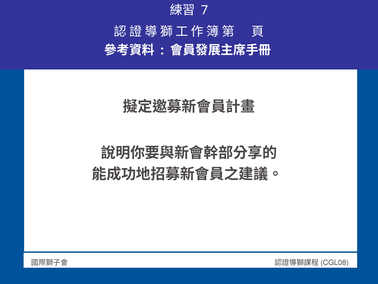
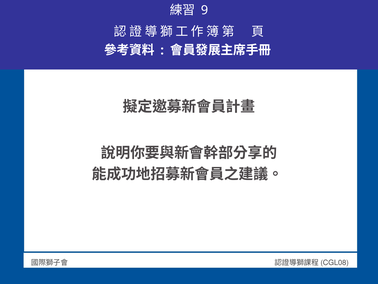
7: 7 -> 9
